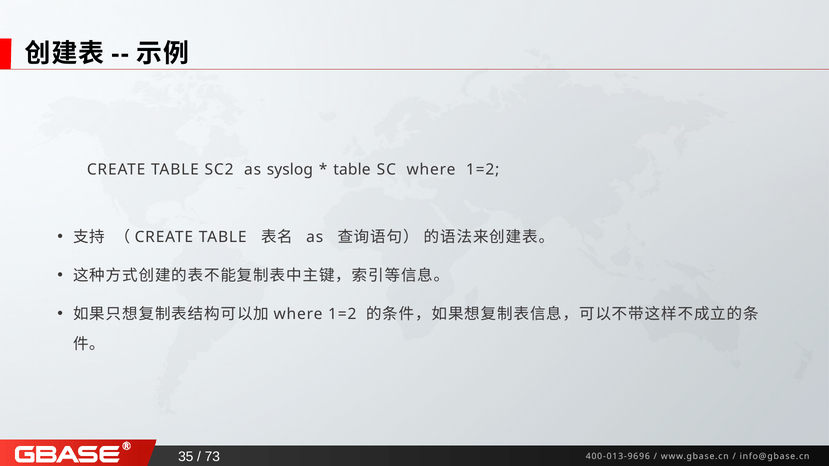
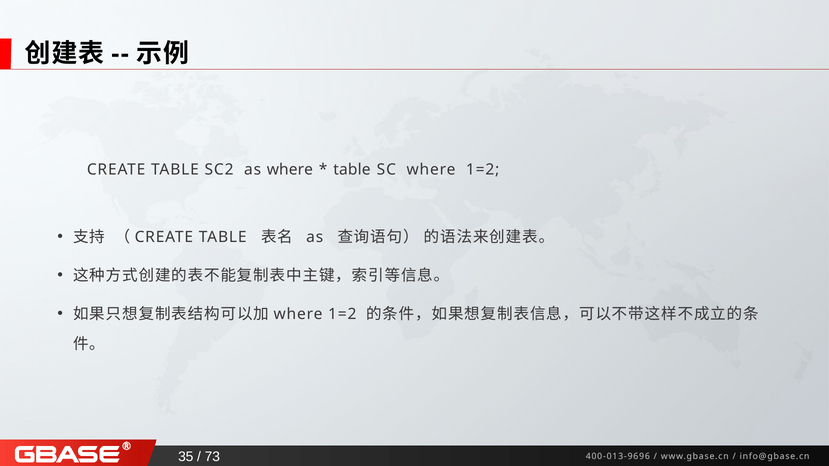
as syslog: syslog -> where
